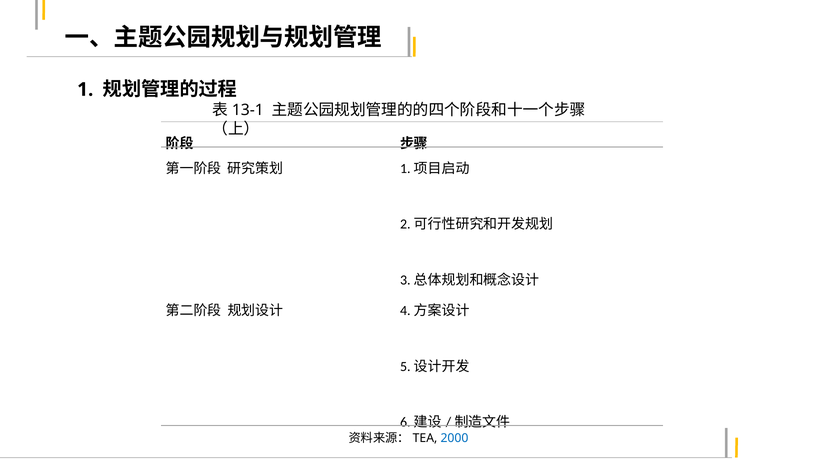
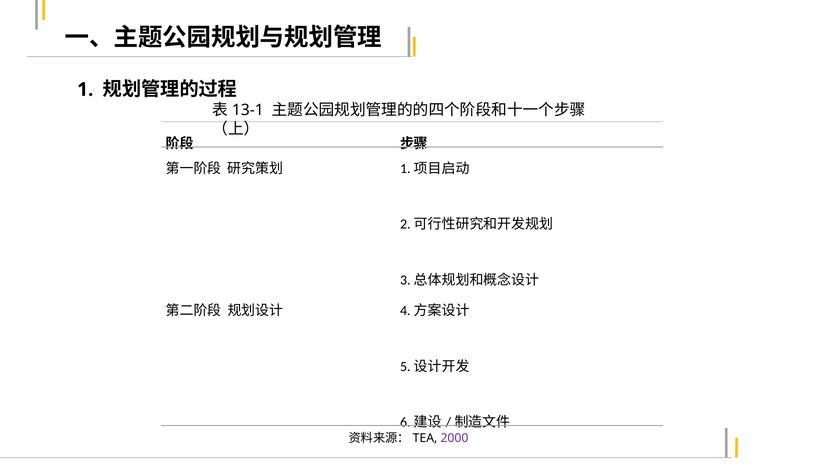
2000 colour: blue -> purple
